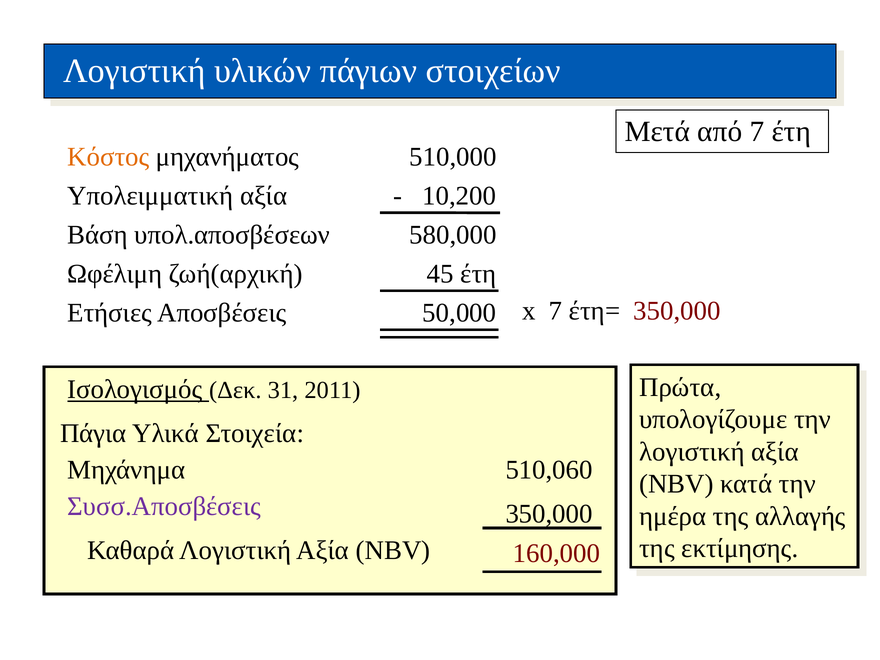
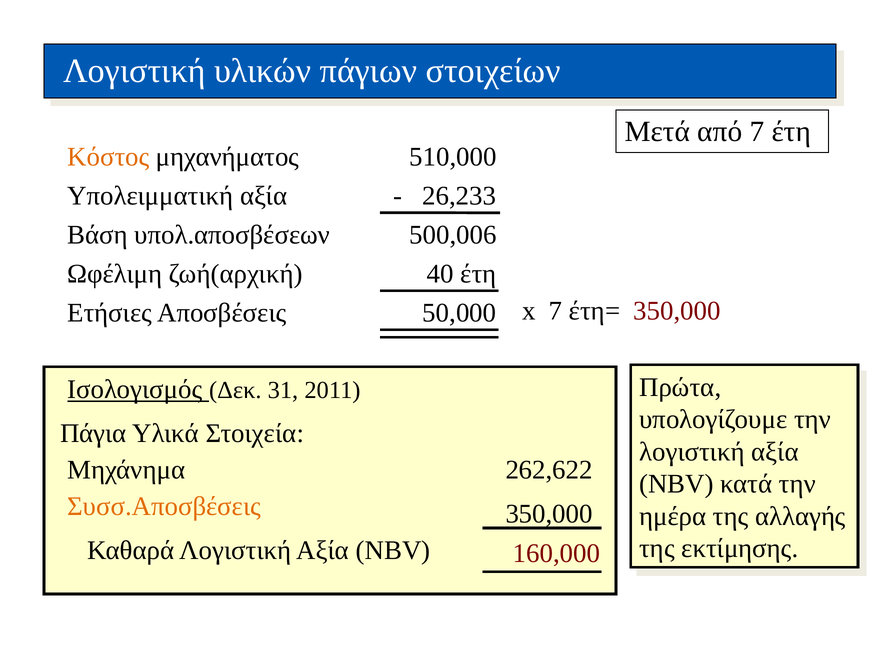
10,200: 10,200 -> 26,233
580,000: 580,000 -> 500,006
45: 45 -> 40
510,060: 510,060 -> 262,622
Συσσ.Αποσβέσεις colour: purple -> orange
